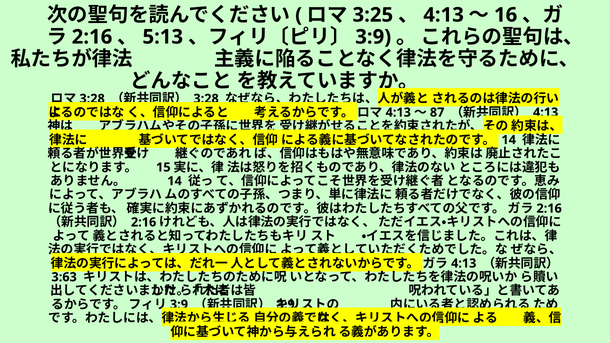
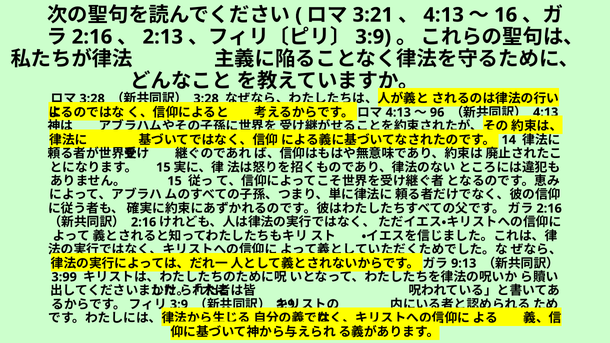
3:25: 3:25 -> 3:21
5:13: 5:13 -> 2:13
87: 87 -> 96
14 at (175, 181): 14 -> 15
4:13 at (464, 263): 4:13 -> 9:13
3:63: 3:63 -> 3:99
